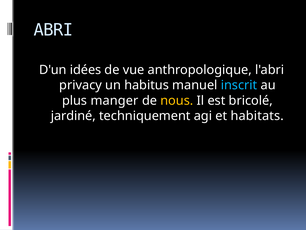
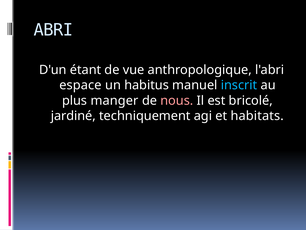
idées: idées -> étant
privacy: privacy -> espace
nous colour: yellow -> pink
